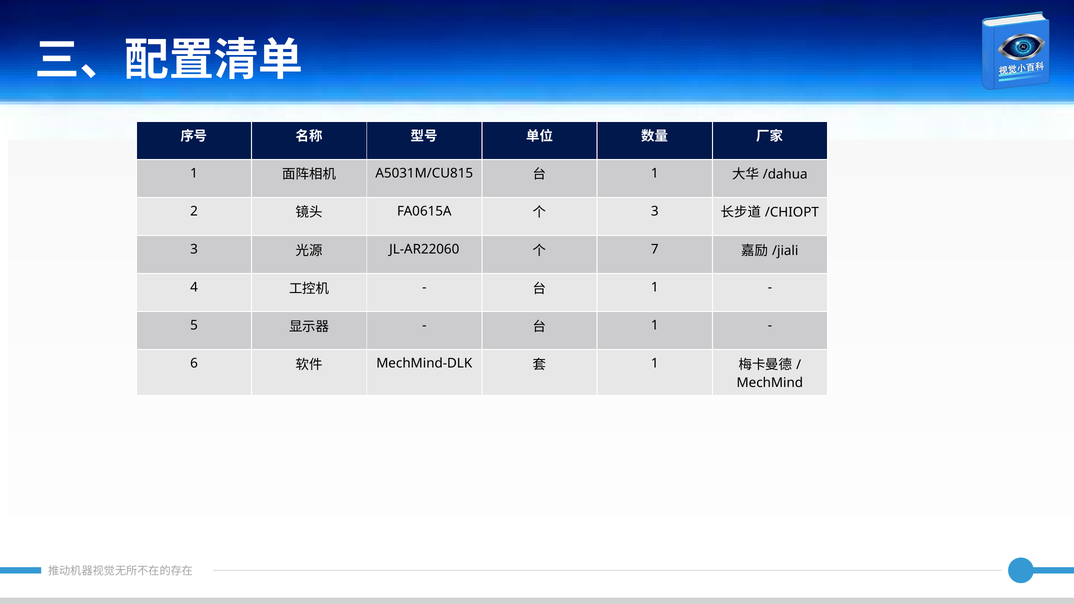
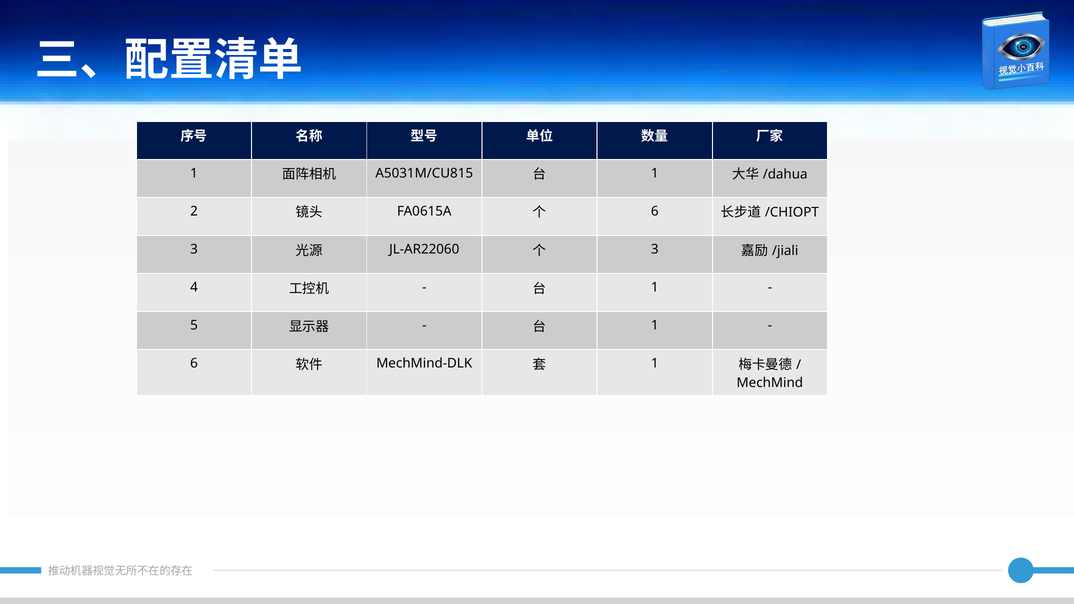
3 at (655, 211): 3 -> 6
7 at (655, 249): 7 -> 3
